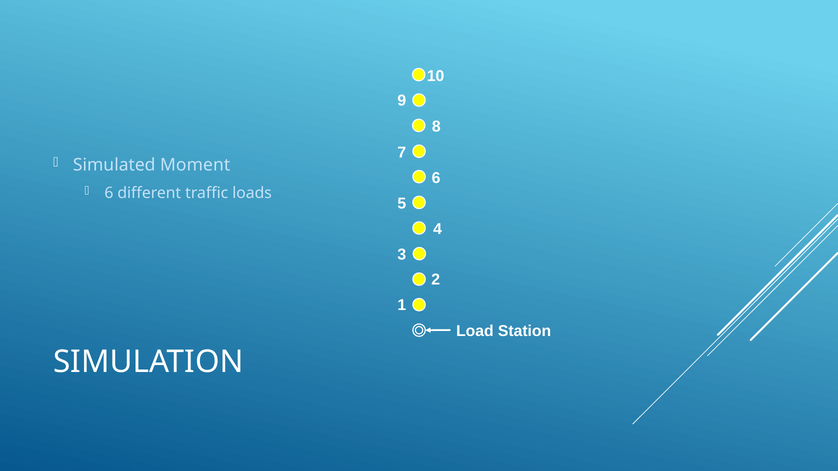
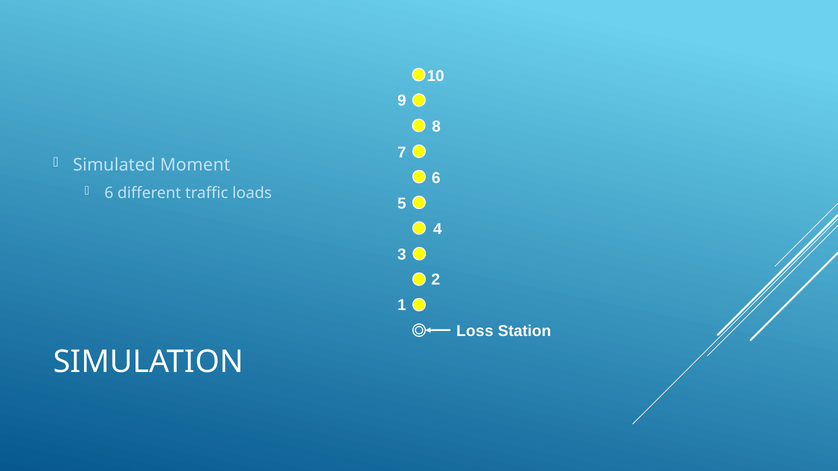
Load: Load -> Loss
